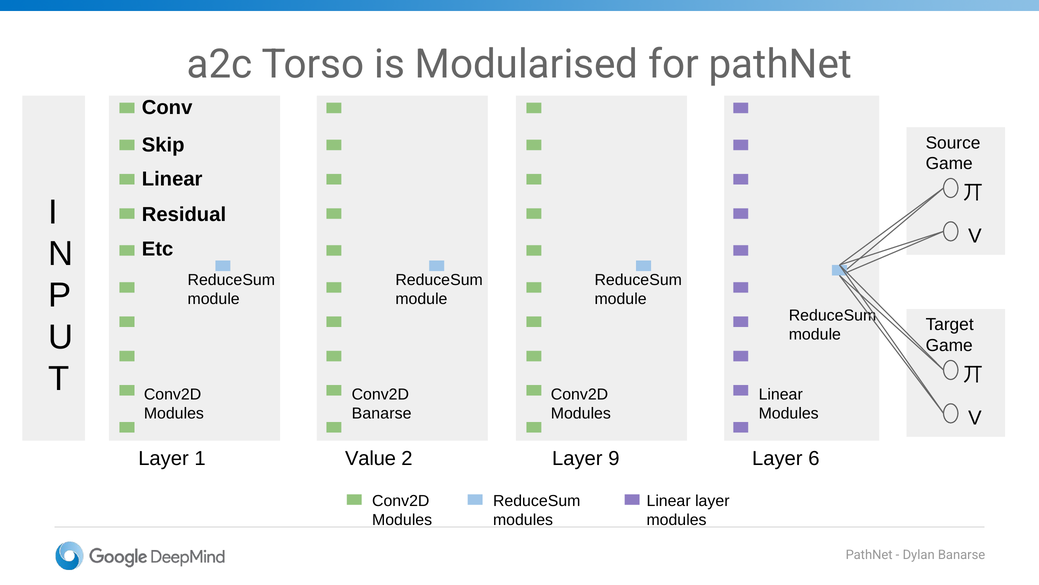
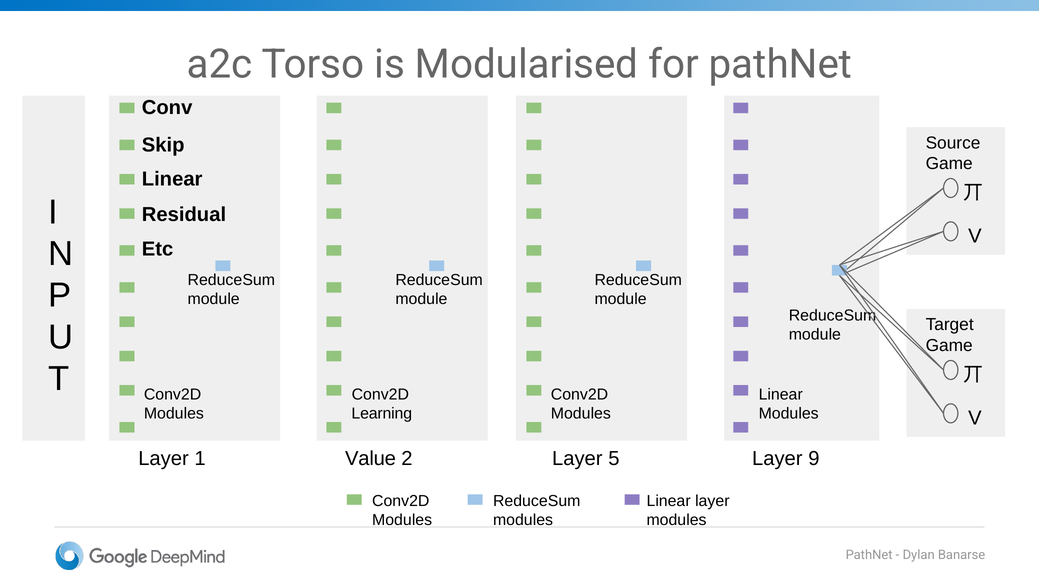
Banarse at (382, 413): Banarse -> Learning
9: 9 -> 5
6: 6 -> 9
